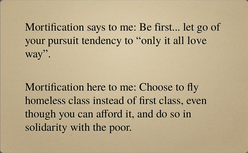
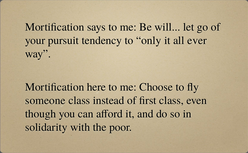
Be first: first -> will
love: love -> ever
homeless: homeless -> someone
